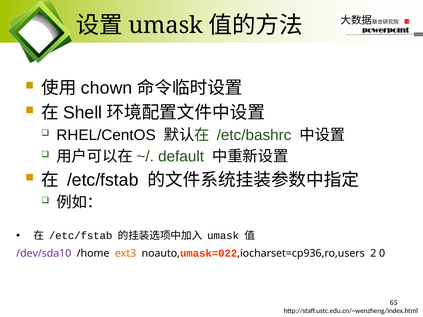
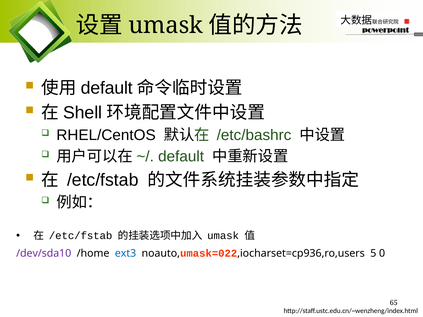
chown at (107, 88): chown -> default
ext3 colour: orange -> blue
2: 2 -> 5
